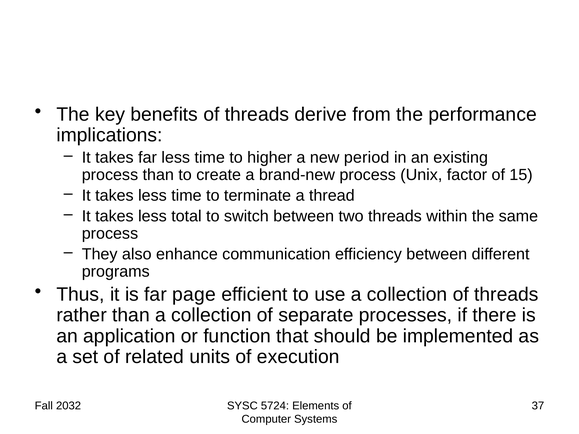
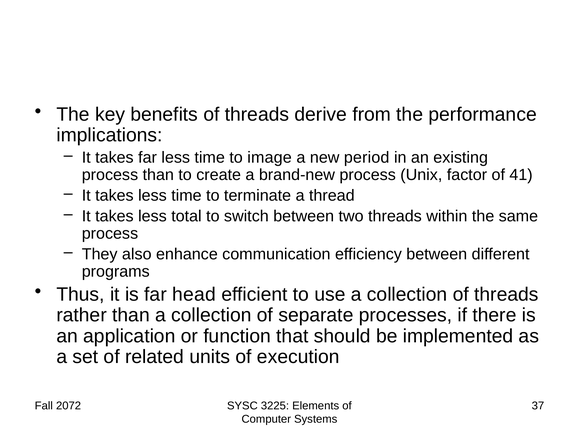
higher: higher -> image
15: 15 -> 41
page: page -> head
2032: 2032 -> 2072
5724: 5724 -> 3225
